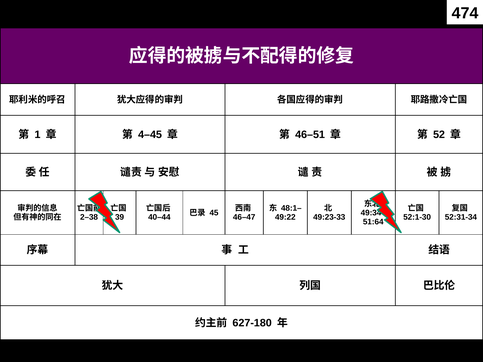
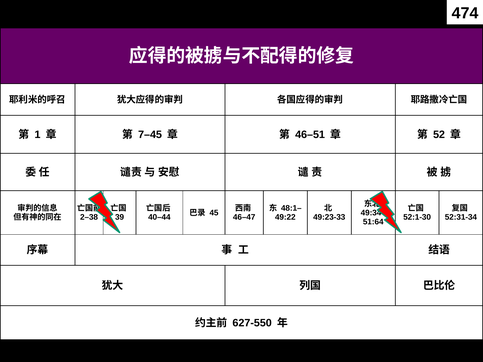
4–45: 4–45 -> 7–45
627-180: 627-180 -> 627-550
